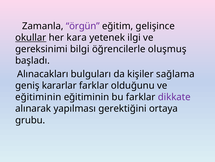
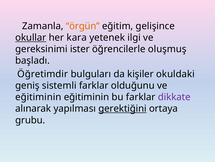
örgün colour: purple -> orange
bilgi: bilgi -> ister
Alınacakları: Alınacakları -> Öğretimdir
sağlama: sağlama -> okuldaki
kararlar: kararlar -> sistemli
gerektiğini underline: none -> present
